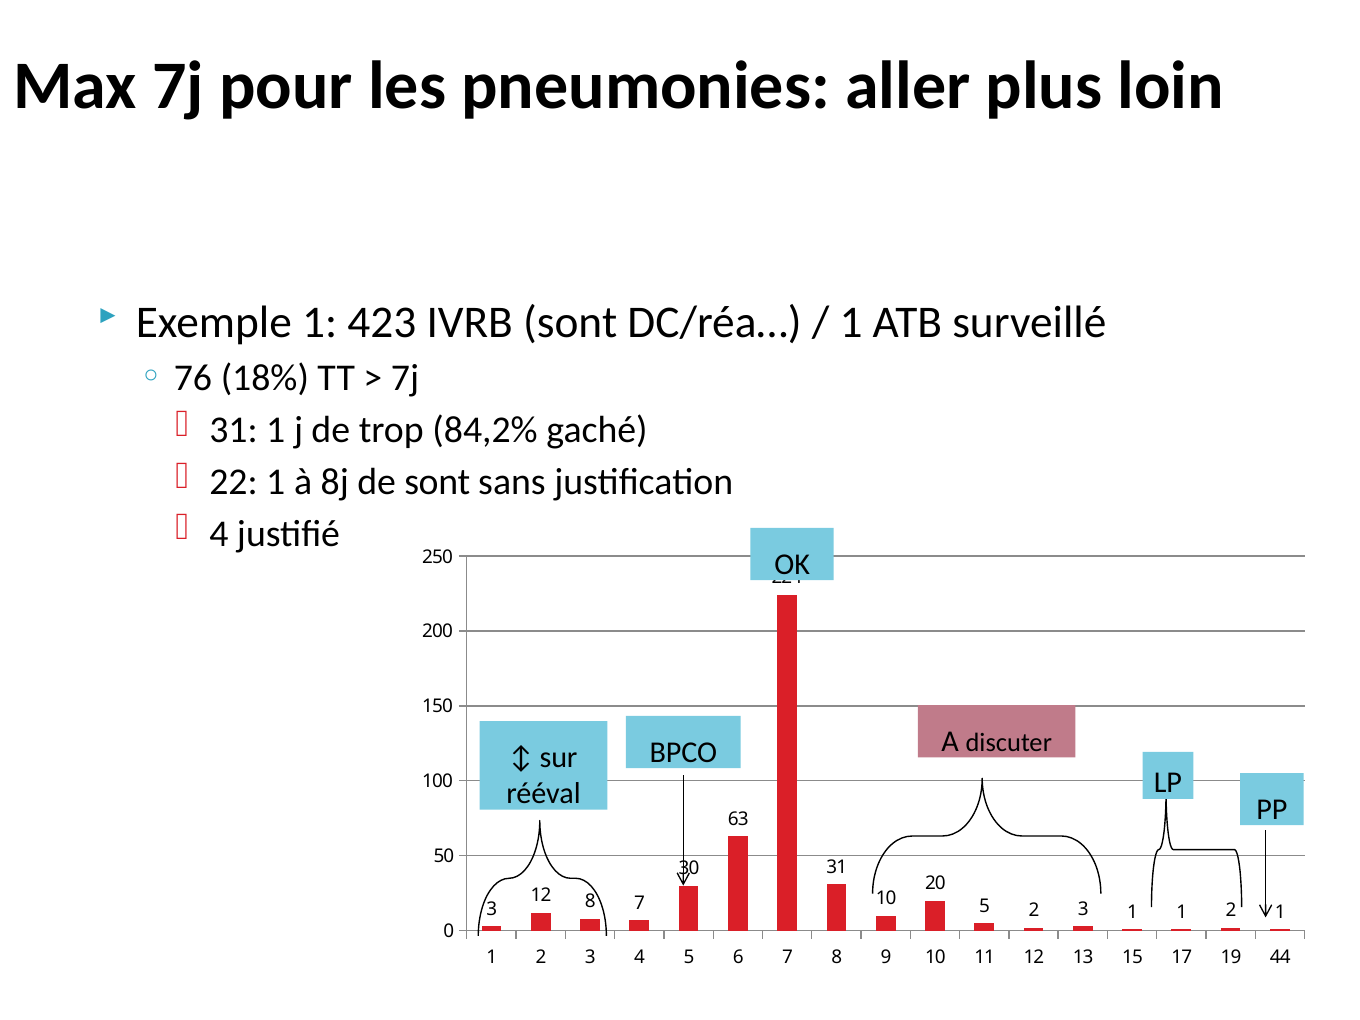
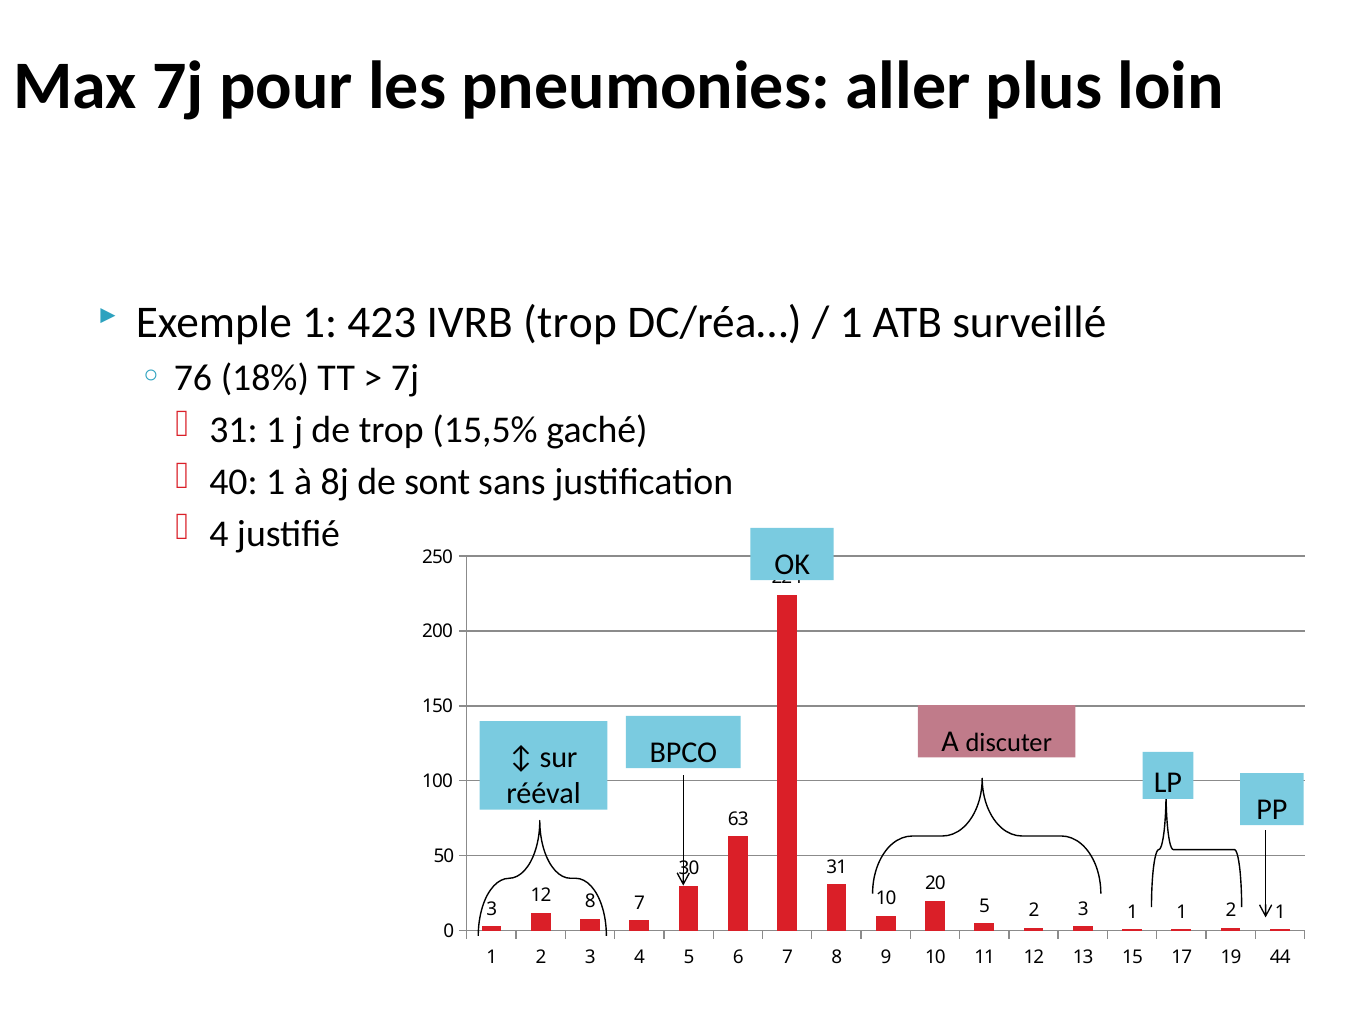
IVRB sont: sont -> trop
84,2%: 84,2% -> 15,5%
22: 22 -> 40
